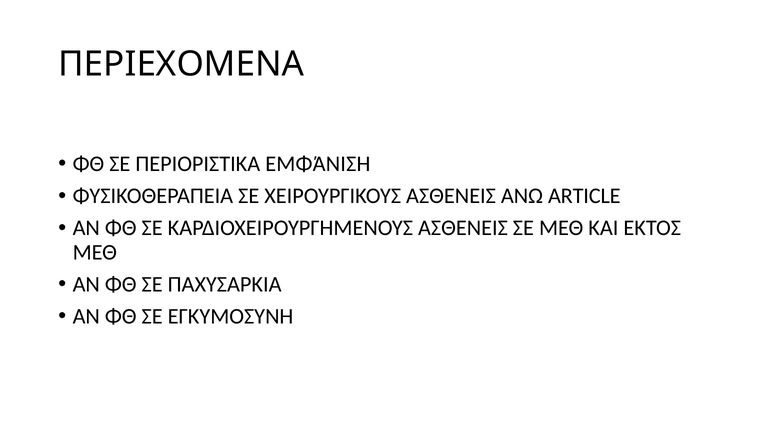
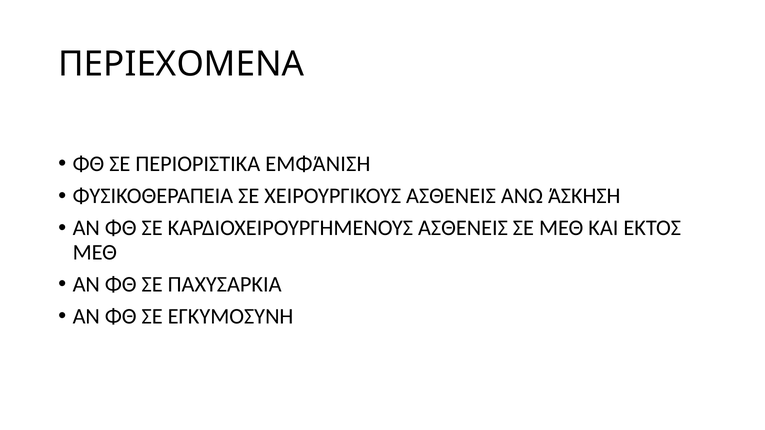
ARTICLE: ARTICLE -> ΆΣΚΗΣΗ
